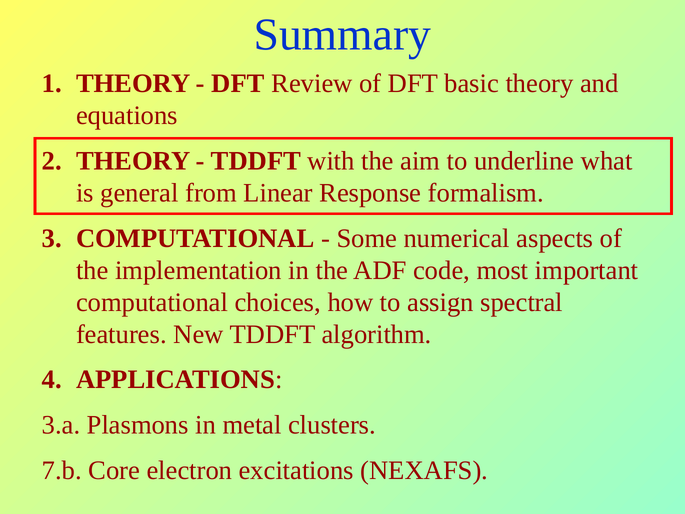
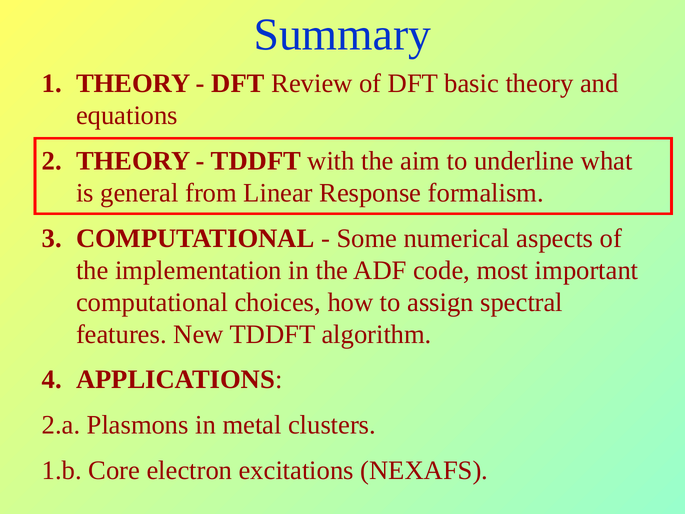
3.a: 3.a -> 2.a
7.b: 7.b -> 1.b
